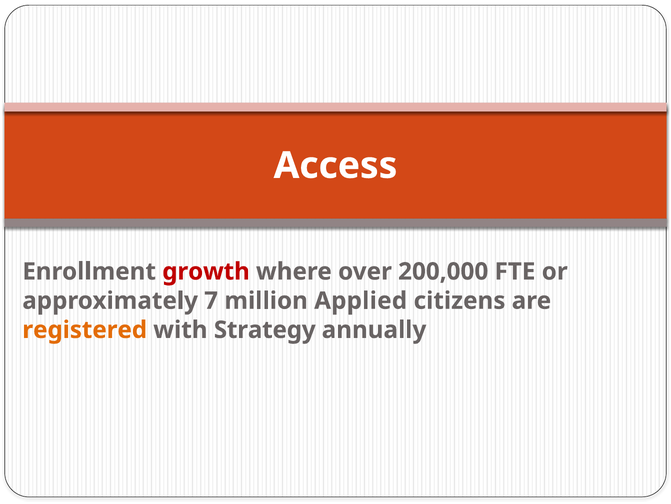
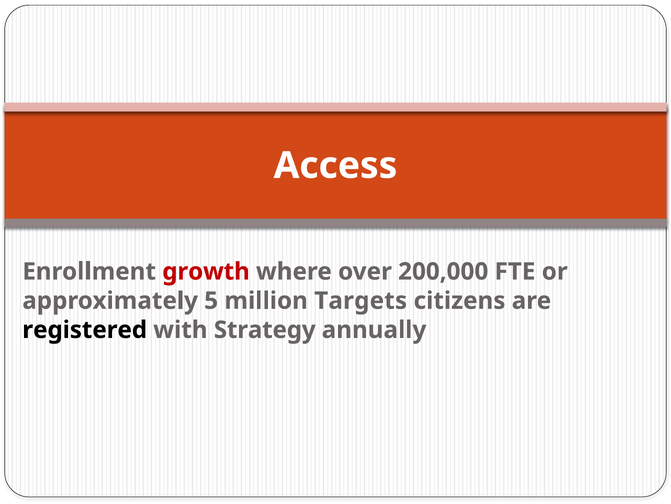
7: 7 -> 5
Applied: Applied -> Targets
registered colour: orange -> black
